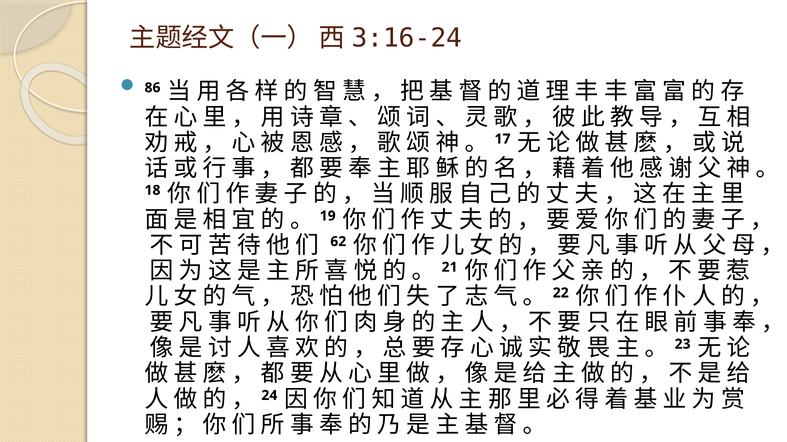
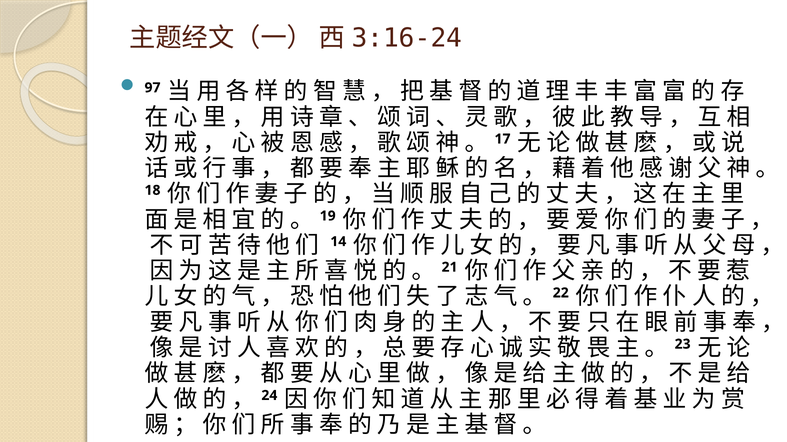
86: 86 -> 97
62: 62 -> 14
